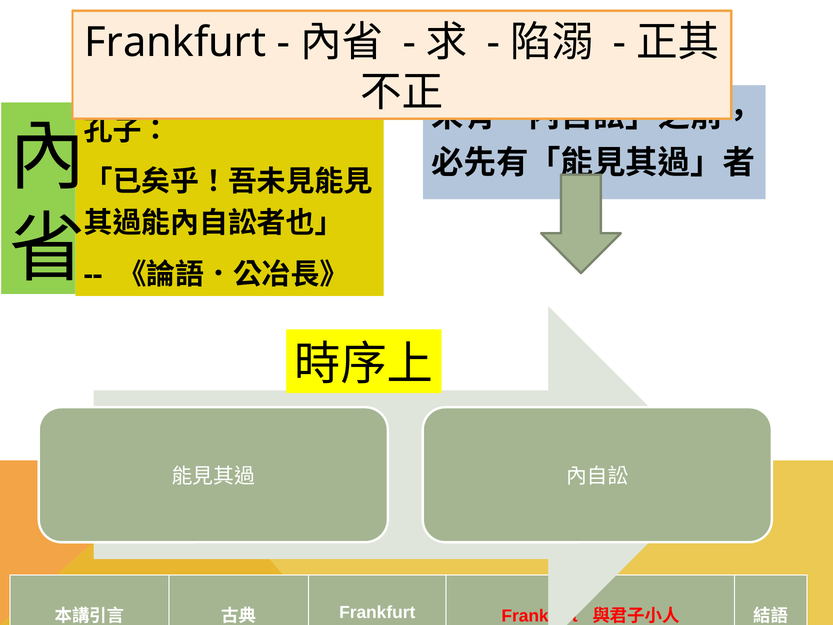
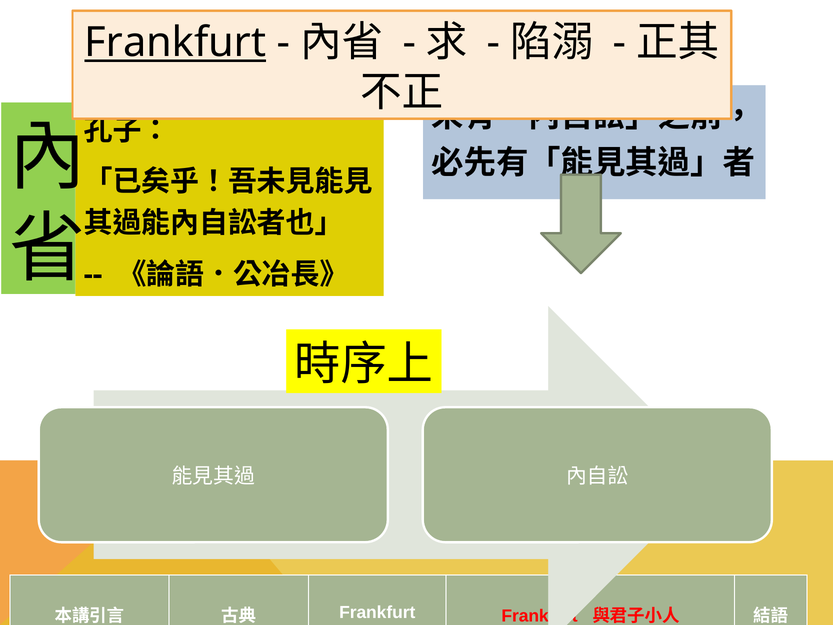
Frankfurt at (175, 43) underline: none -> present
